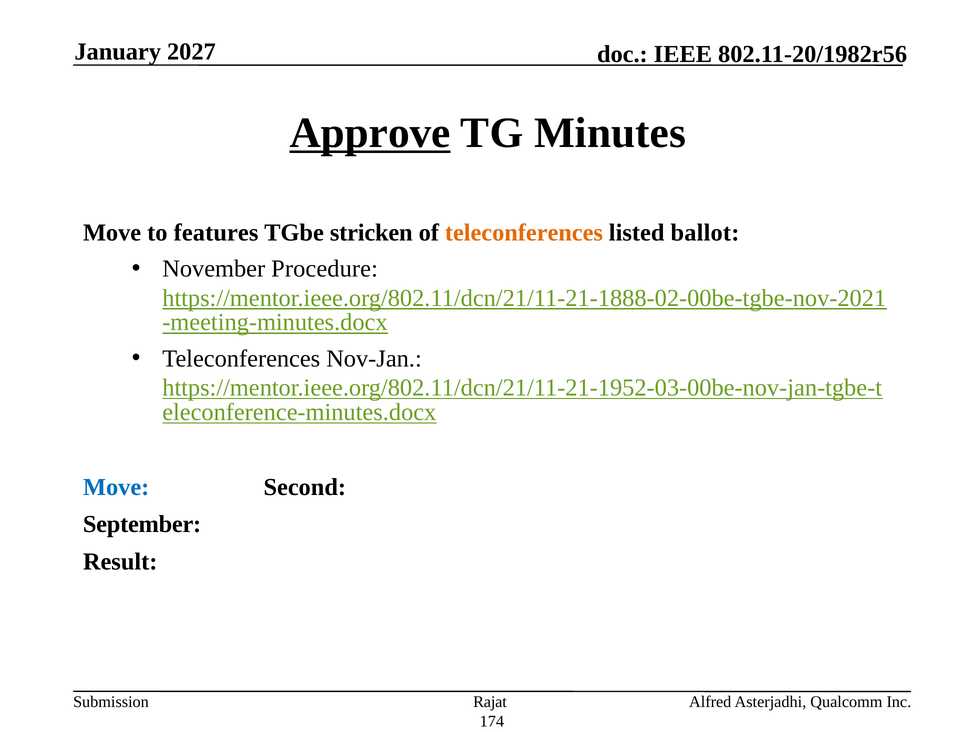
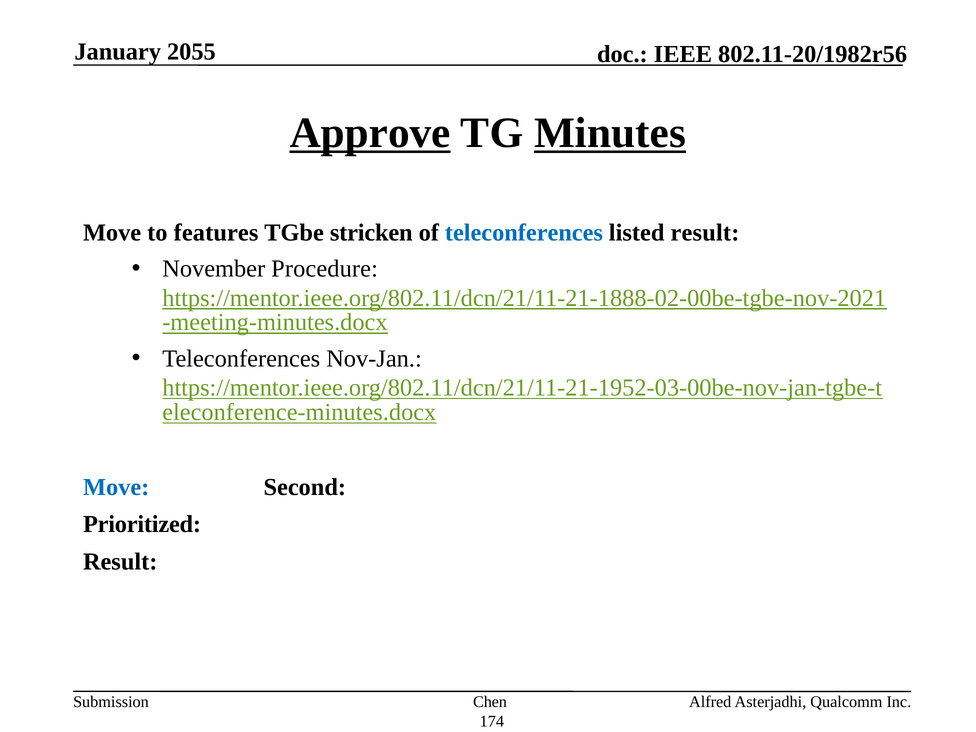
2027: 2027 -> 2055
Minutes underline: none -> present
teleconferences at (524, 233) colour: orange -> blue
listed ballot: ballot -> result
September: September -> Prioritized
Rajat: Rajat -> Chen
